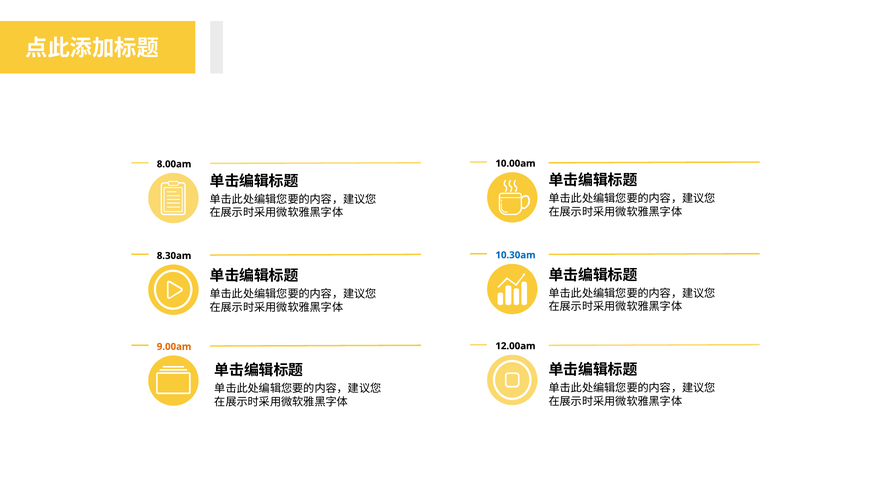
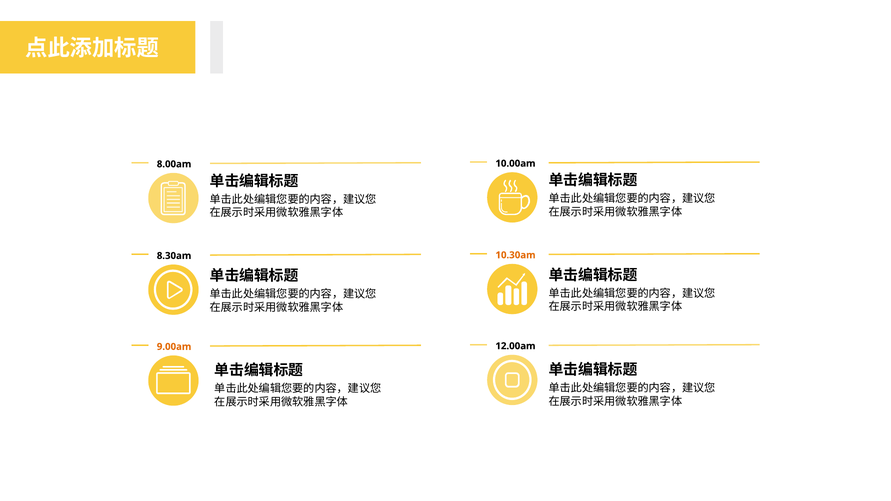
10.30am colour: blue -> orange
